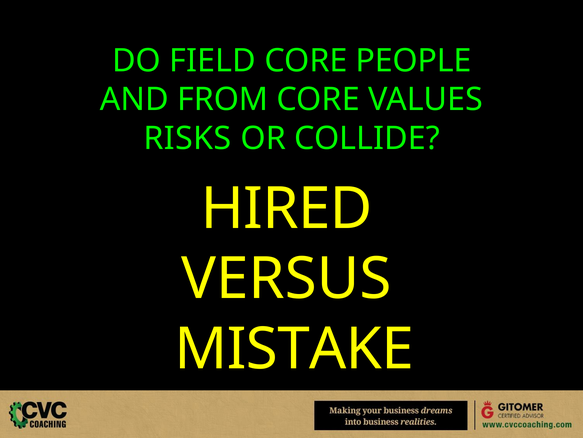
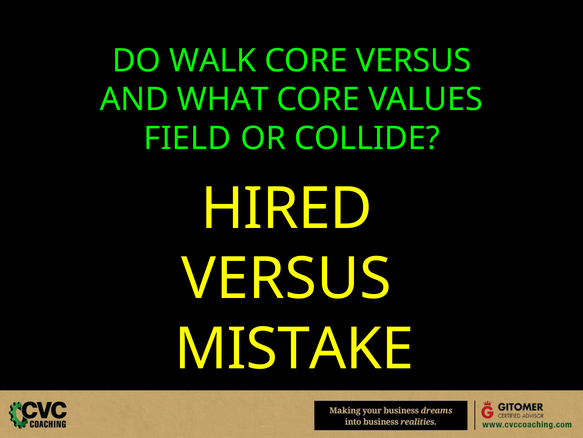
FIELD: FIELD -> WALK
CORE PEOPLE: PEOPLE -> VERSUS
FROM: FROM -> WHAT
RISKS: RISKS -> FIELD
